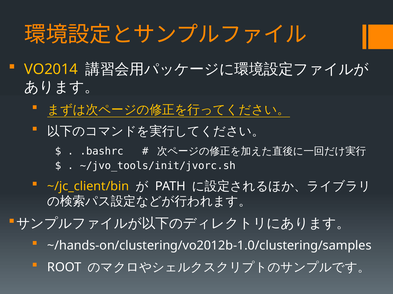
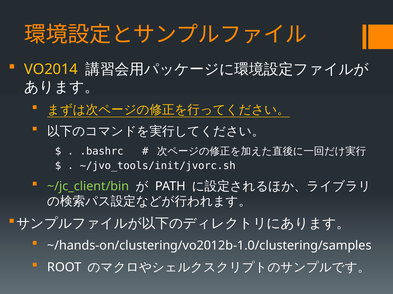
~/jc_client/bin colour: yellow -> light green
